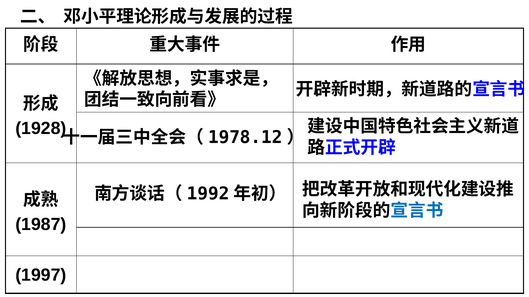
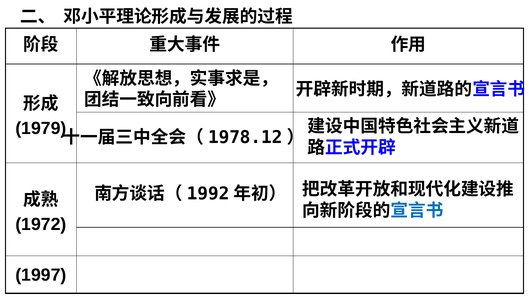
1928: 1928 -> 1979
1987: 1987 -> 1972
